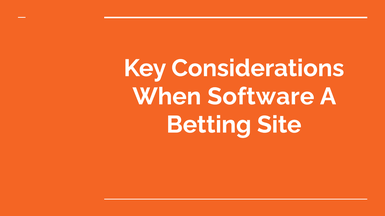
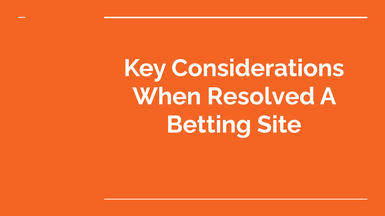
Software: Software -> Resolved
